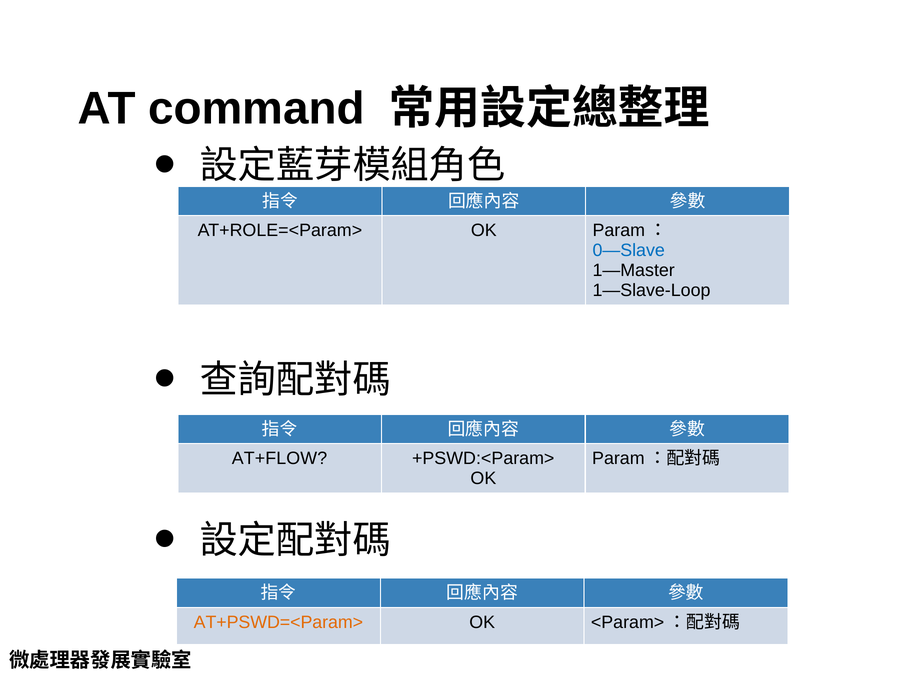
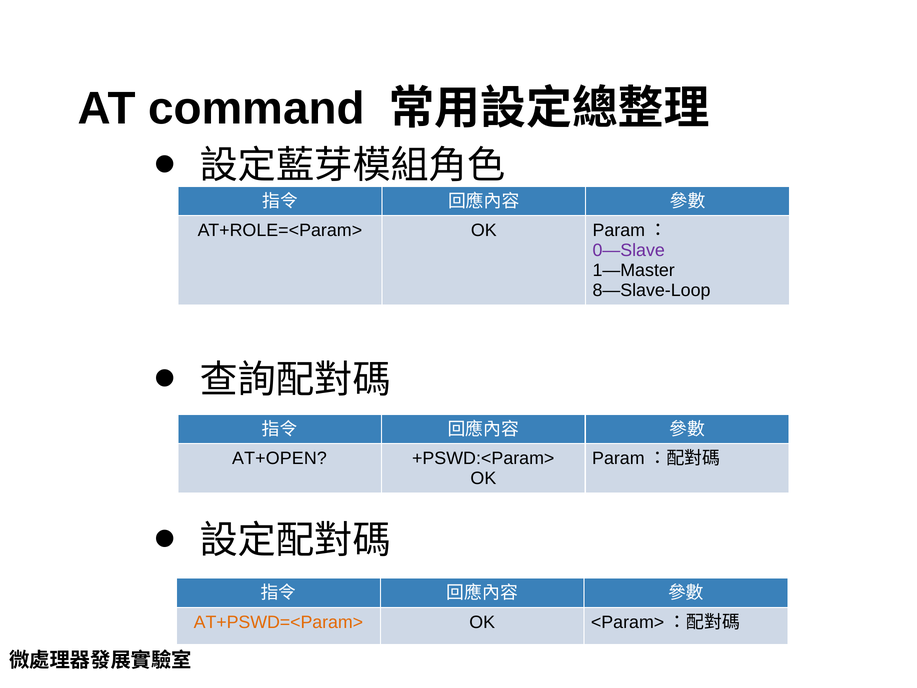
0―Slave colour: blue -> purple
1―Slave-Loop: 1―Slave-Loop -> 8―Slave-Loop
AT+FLOW: AT+FLOW -> AT+OPEN
